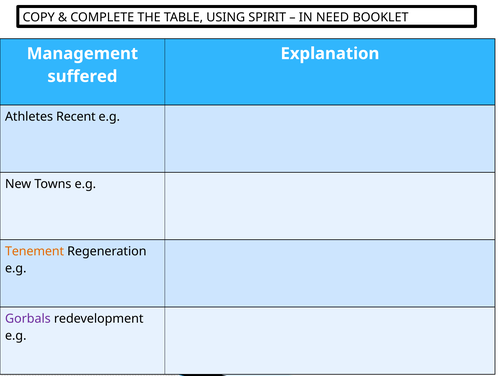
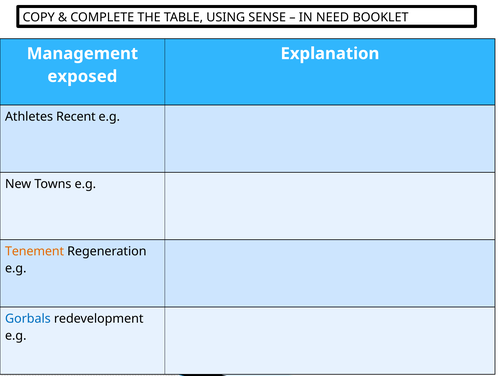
SPIRIT: SPIRIT -> SENSE
suffered: suffered -> exposed
Gorbals colour: purple -> blue
